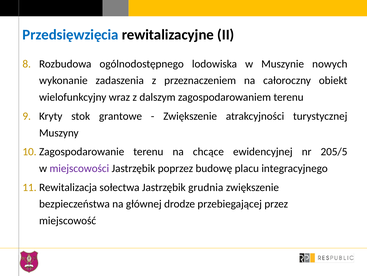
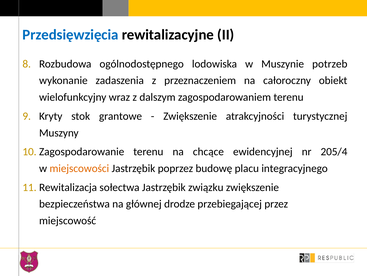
nowych: nowych -> potrzeb
205/5: 205/5 -> 205/4
miejscowości colour: purple -> orange
grudnia: grudnia -> związku
